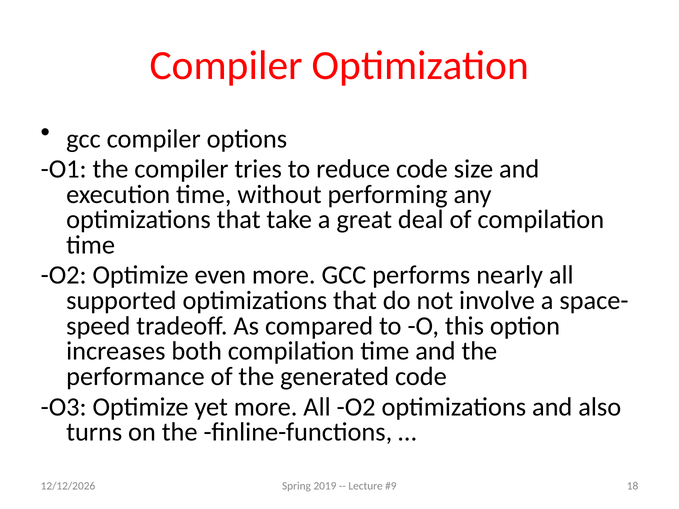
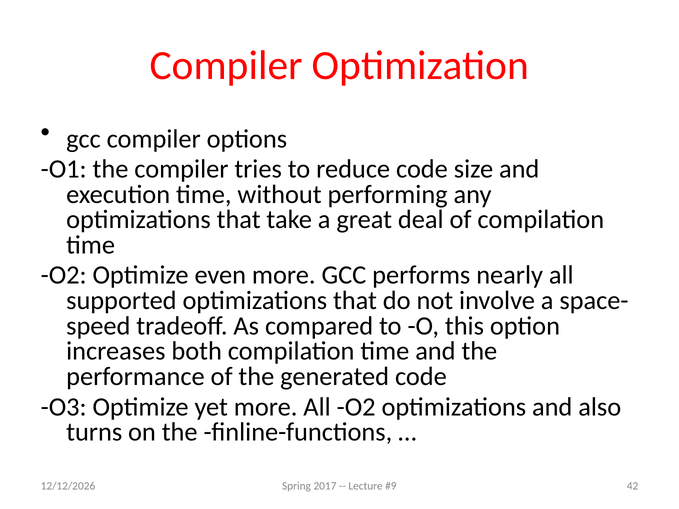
2019: 2019 -> 2017
18: 18 -> 42
